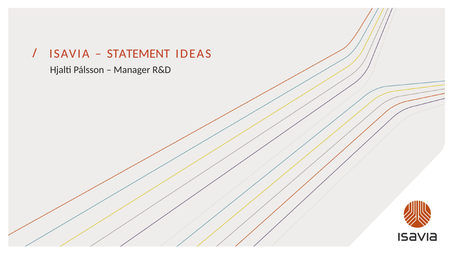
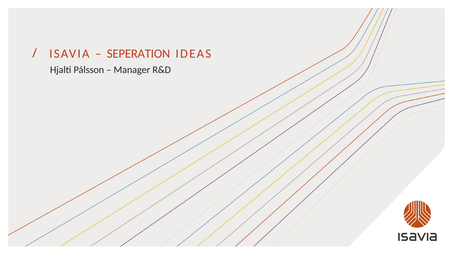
STATEMENT: STATEMENT -> SEPERATION
